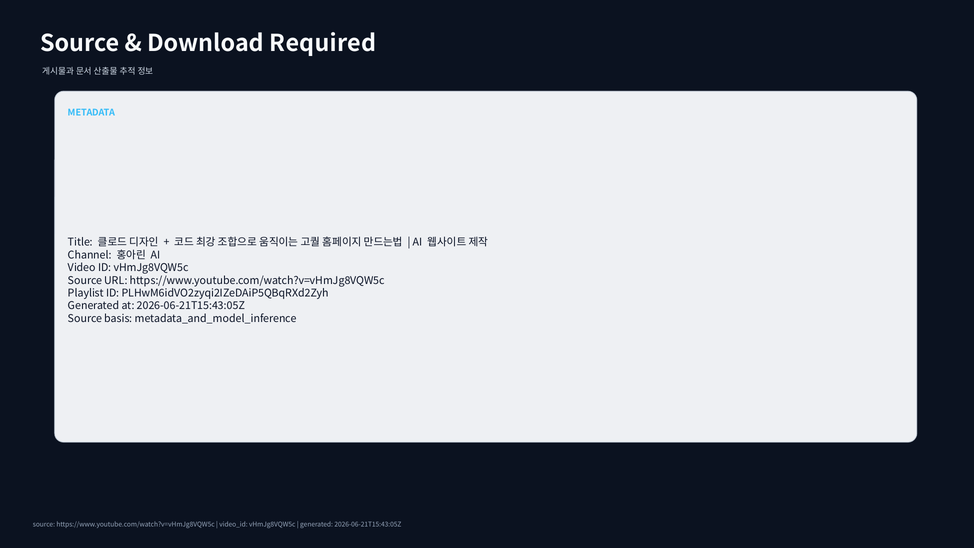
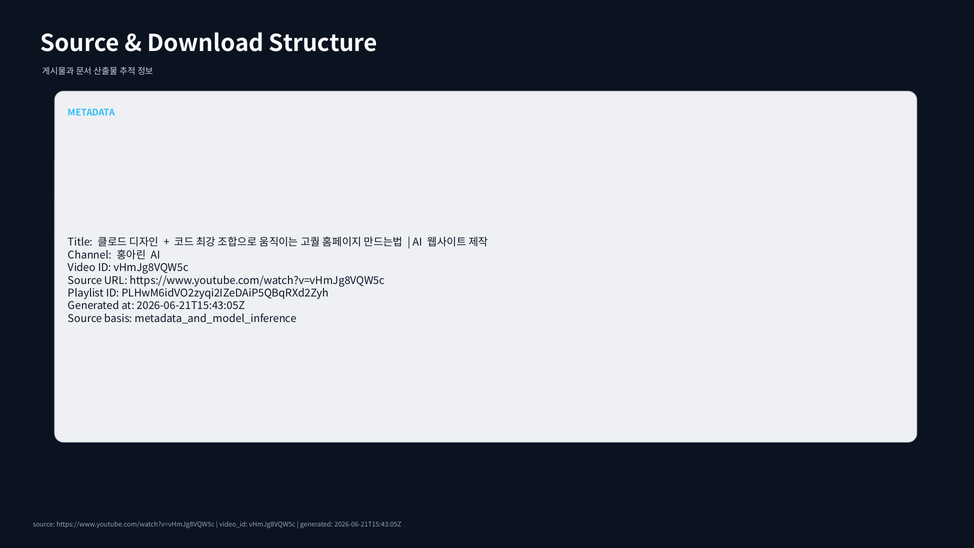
Required: Required -> Structure
